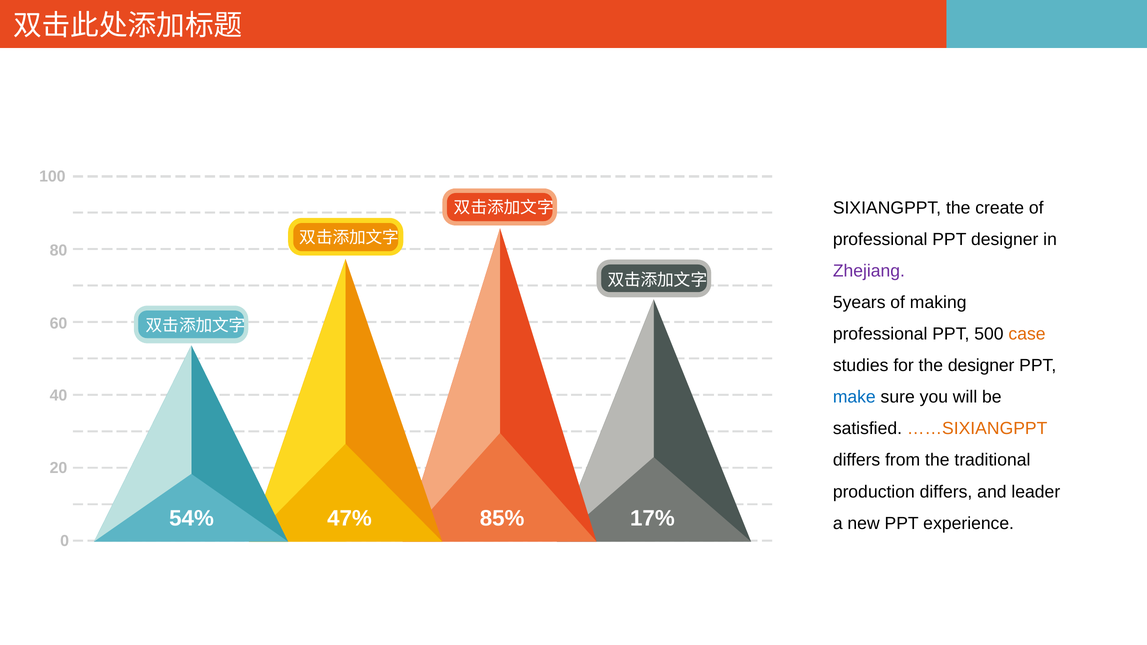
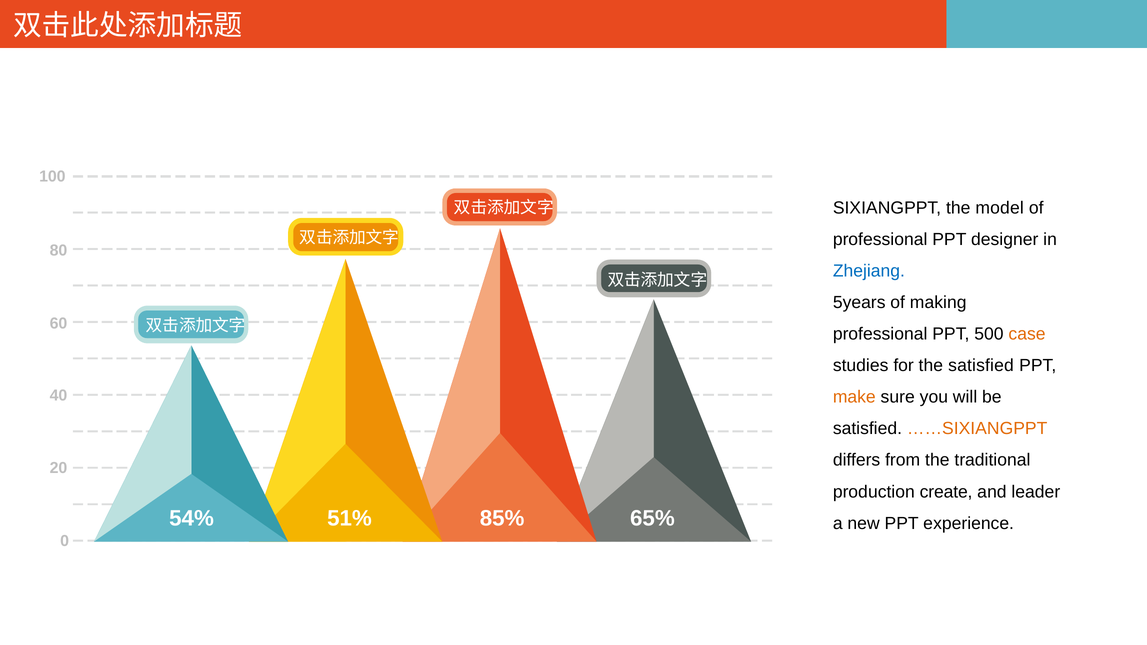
create: create -> model
Zhejiang colour: purple -> blue
the designer: designer -> satisfied
make colour: blue -> orange
production differs: differs -> create
47%: 47% -> 51%
17%: 17% -> 65%
